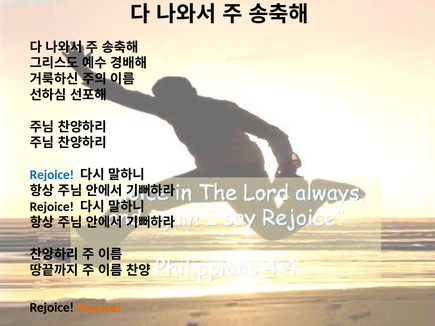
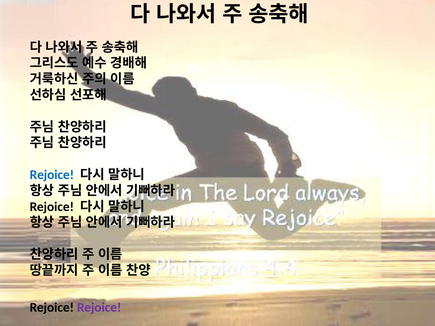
Rejoice at (99, 308) colour: orange -> purple
